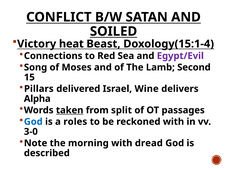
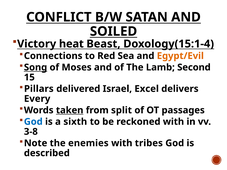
Egypt/Evil colour: purple -> orange
Song underline: none -> present
Wine: Wine -> Excel
Alpha: Alpha -> Every
roles: roles -> sixth
3-0: 3-0 -> 3-8
morning: morning -> enemies
dread: dread -> tribes
